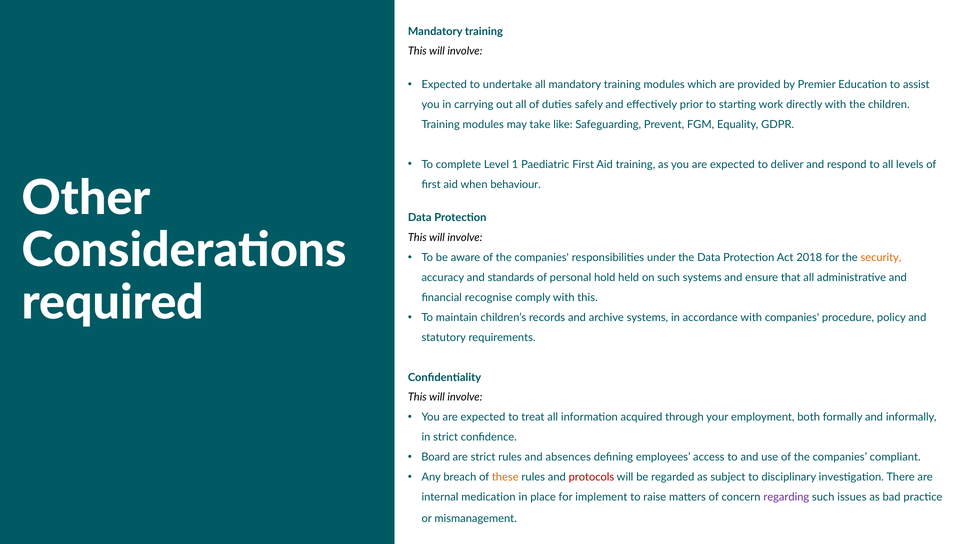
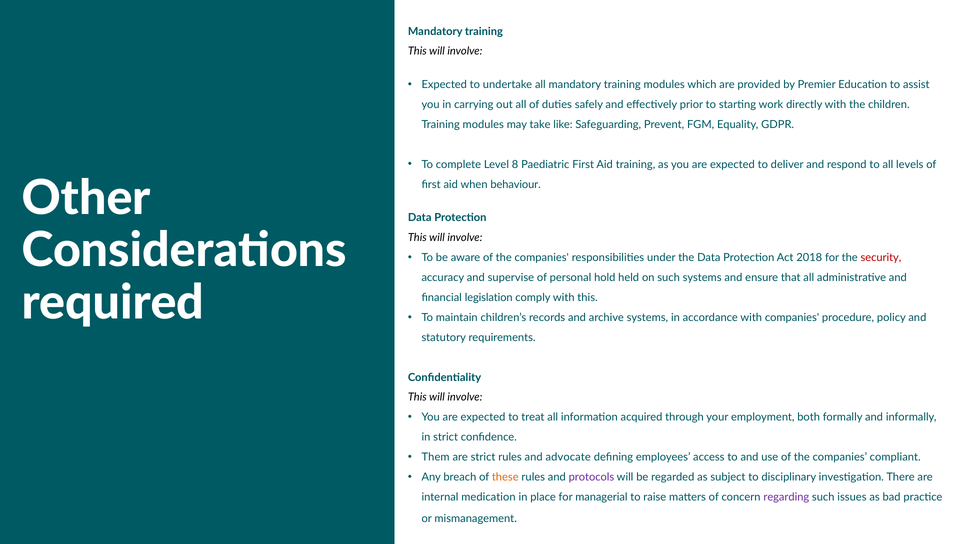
1: 1 -> 8
security colour: orange -> red
standards: standards -> supervise
recognise: recognise -> legislation
Board: Board -> Them
absences: absences -> advocate
protocols colour: red -> purple
implement: implement -> managerial
